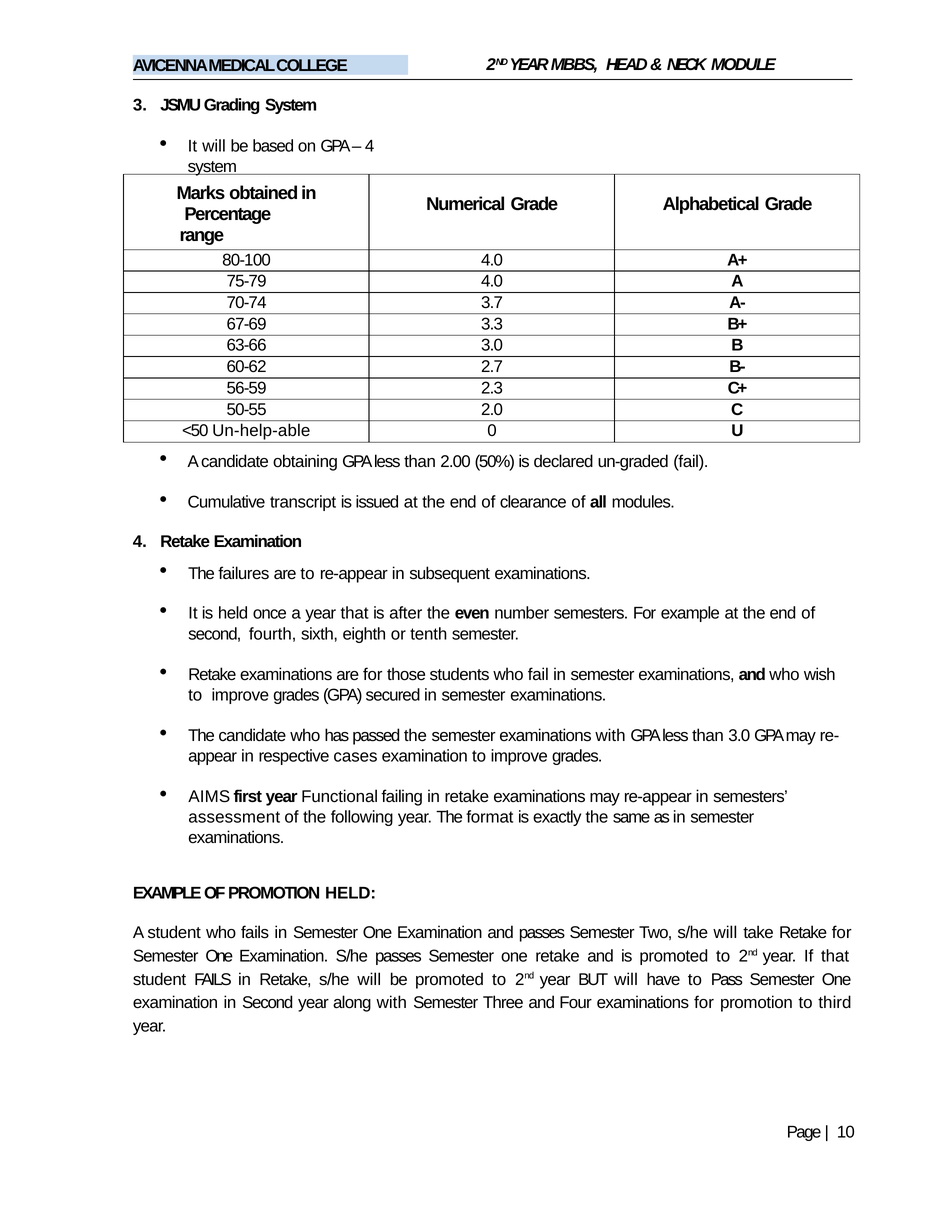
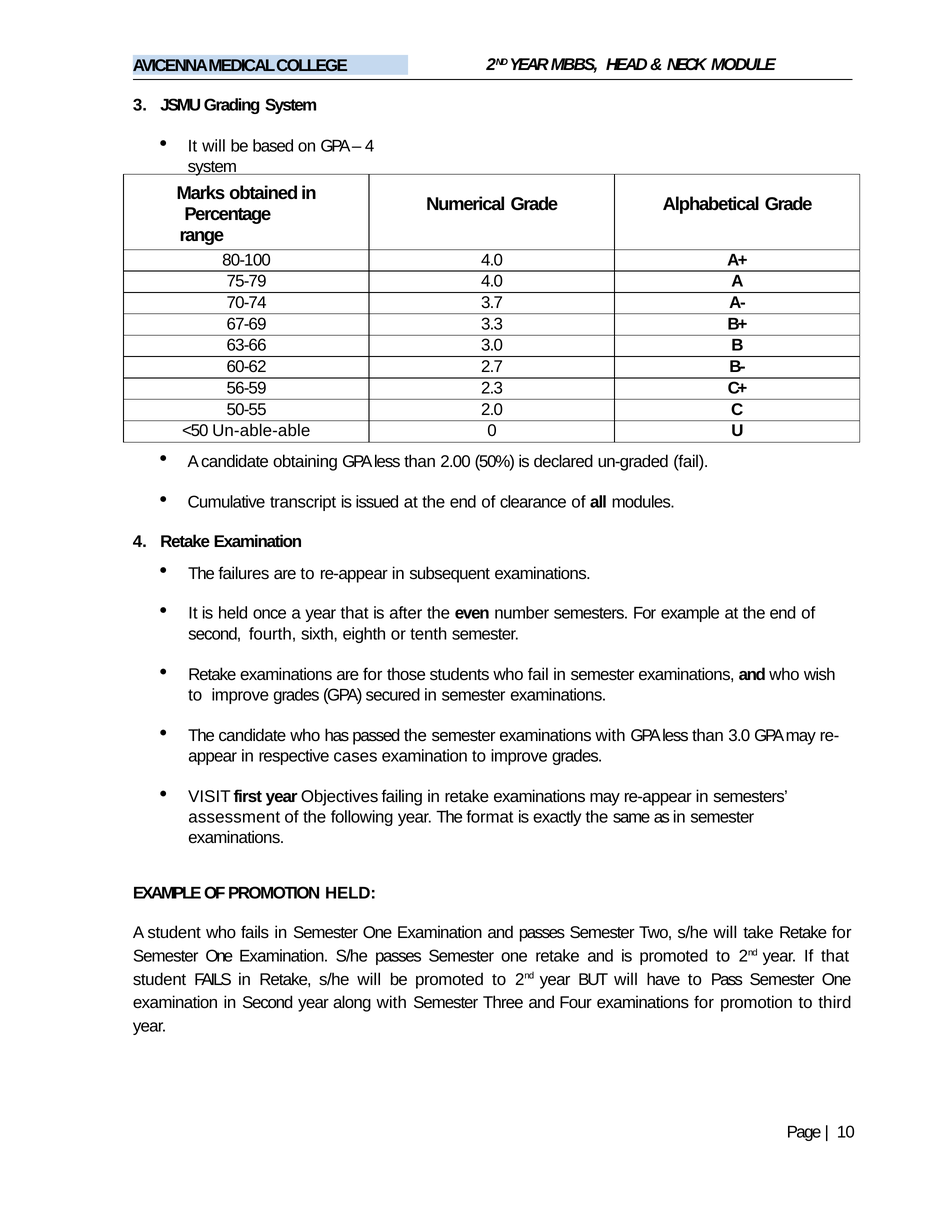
Un-help-able: Un-help-able -> Un-able-able
AIMS: AIMS -> VISIT
Functional: Functional -> Objectives
